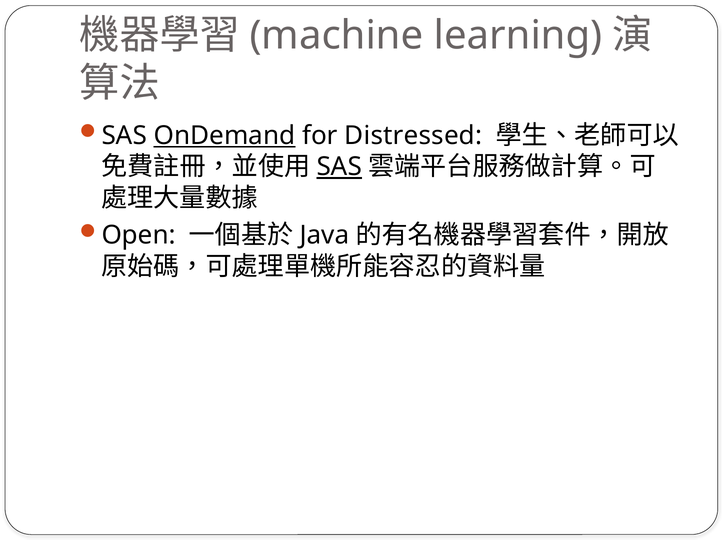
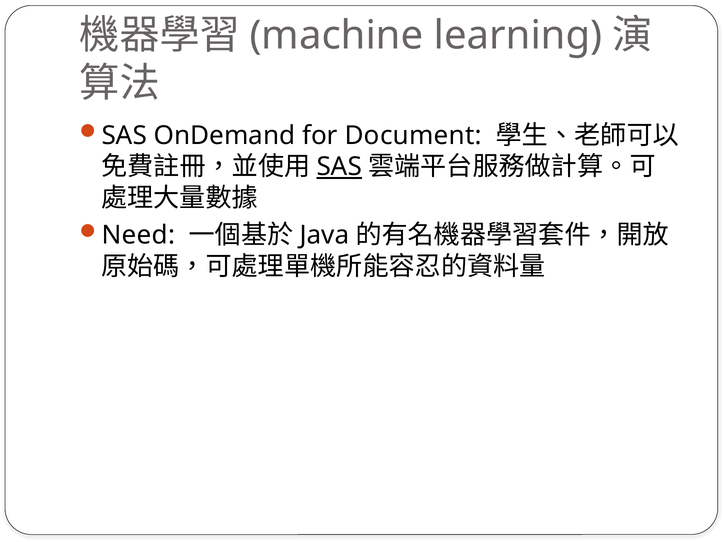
OnDemand underline: present -> none
Distressed: Distressed -> Document
Open: Open -> Need
